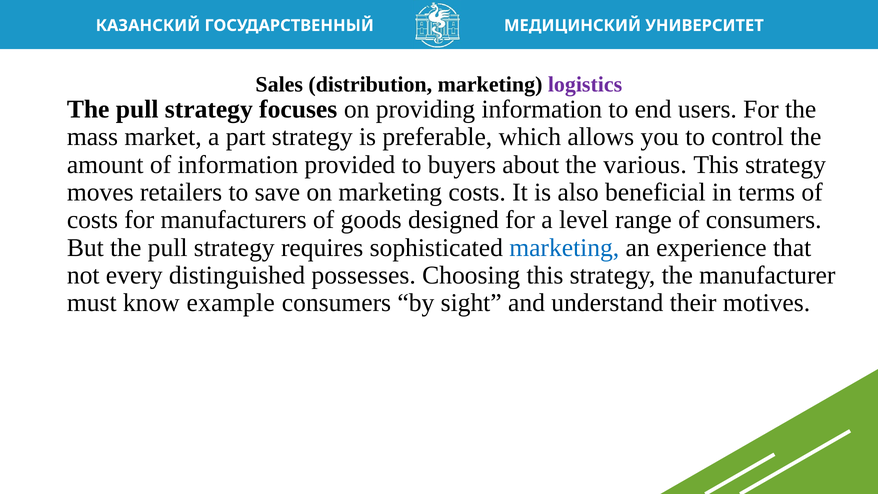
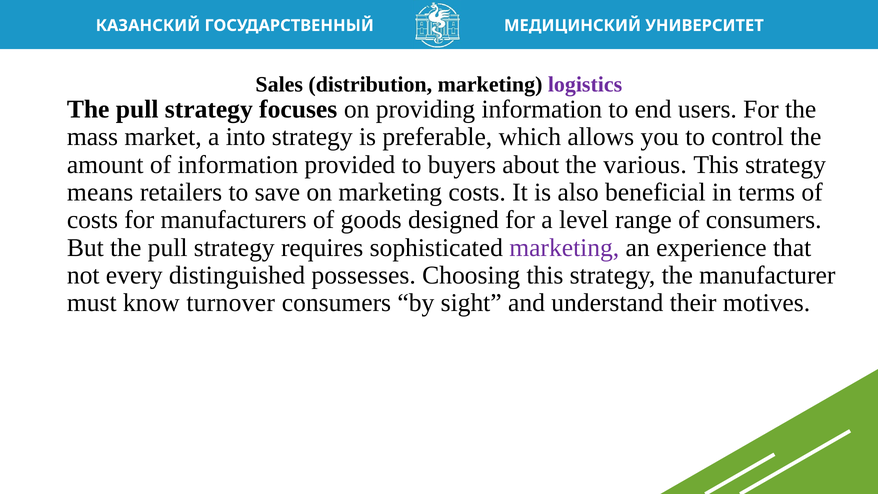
part: part -> into
moves: moves -> means
marketing at (564, 248) colour: blue -> purple
example: example -> turnover
